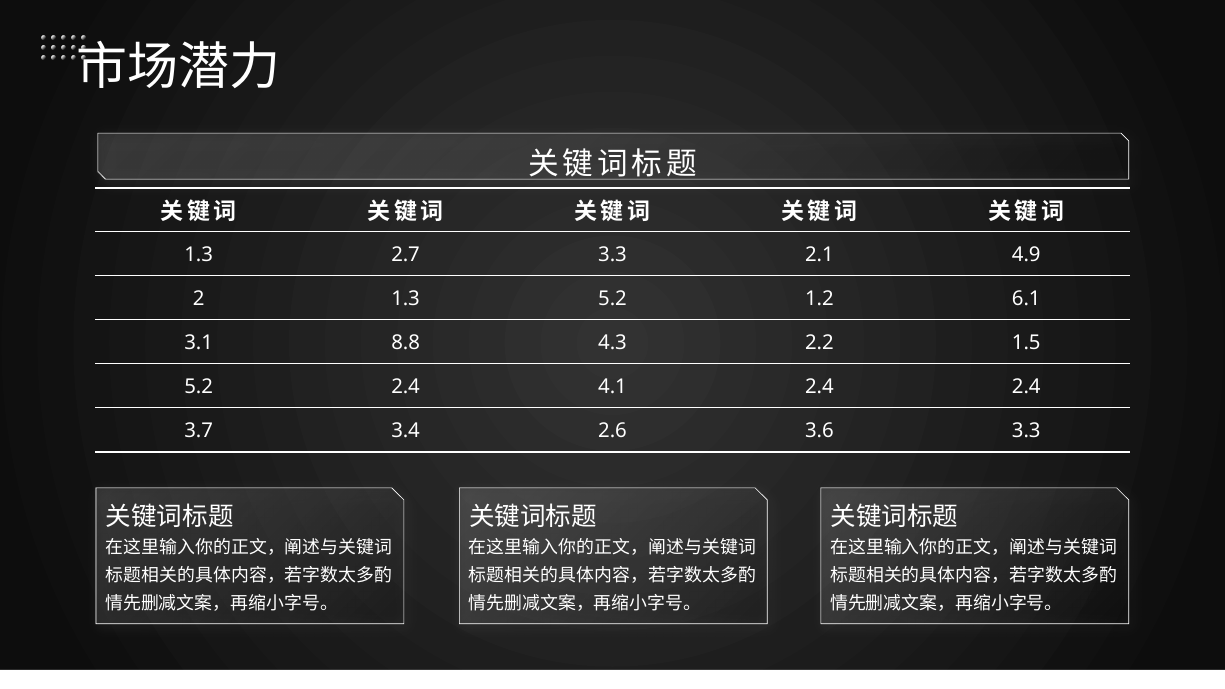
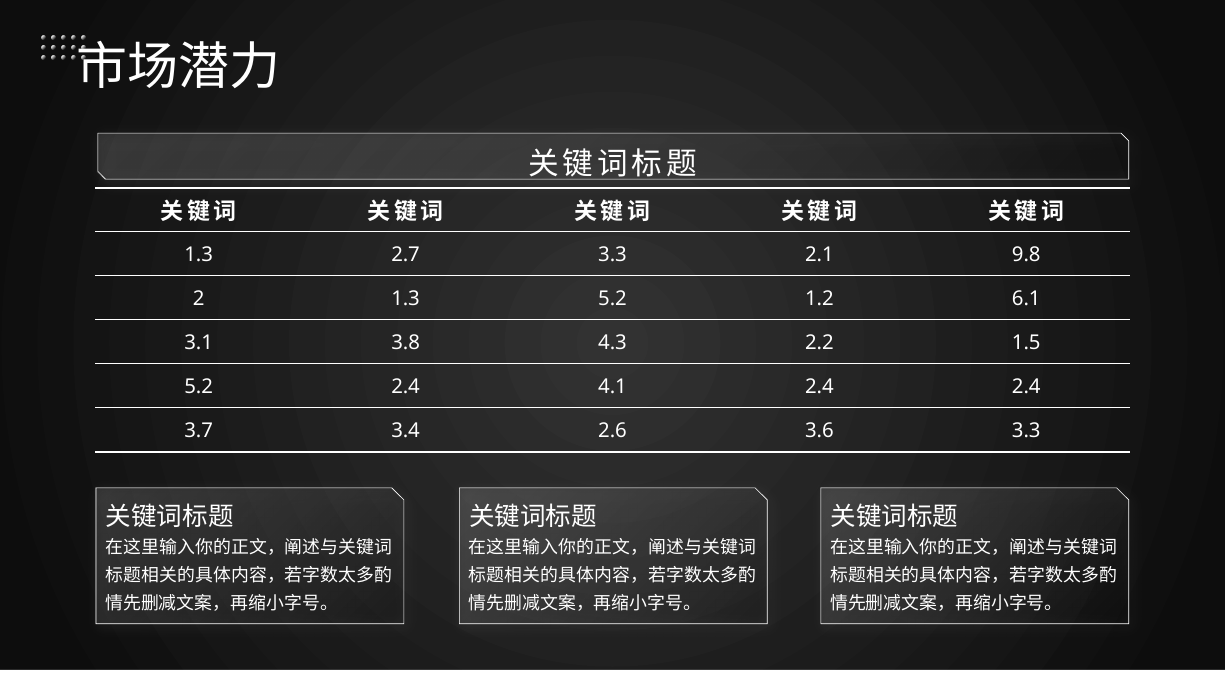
4.9: 4.9 -> 9.8
8.8: 8.8 -> 3.8
